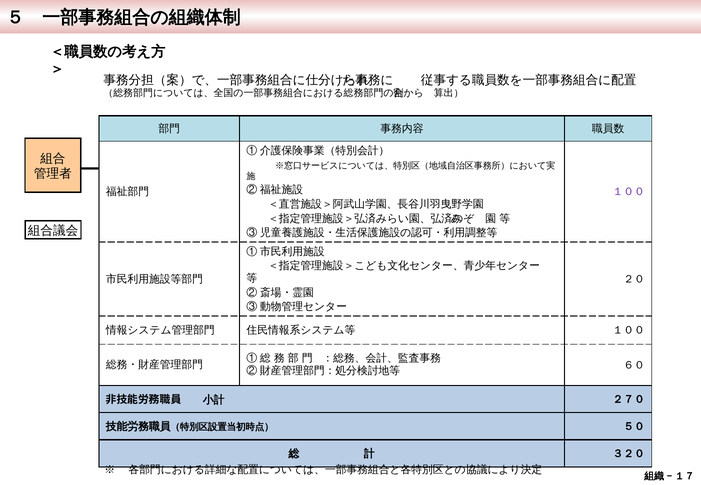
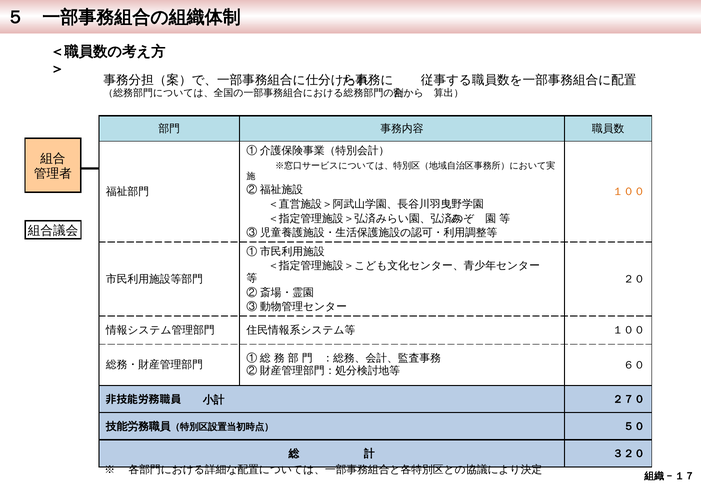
１００ at (629, 192) colour: purple -> orange
